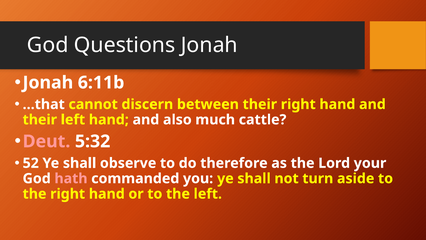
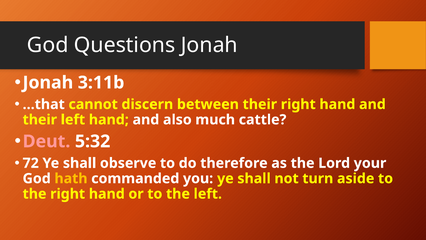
6:11b: 6:11b -> 3:11b
52: 52 -> 72
hath colour: pink -> yellow
